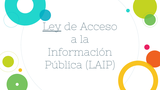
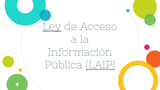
LAIP underline: none -> present
